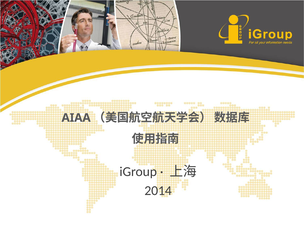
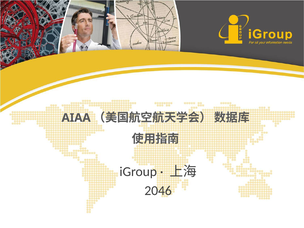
2014: 2014 -> 2046
